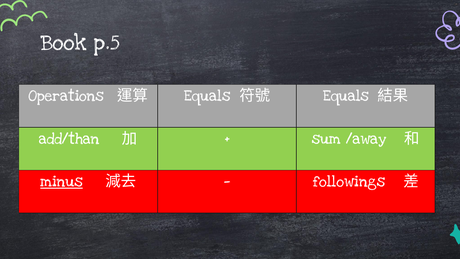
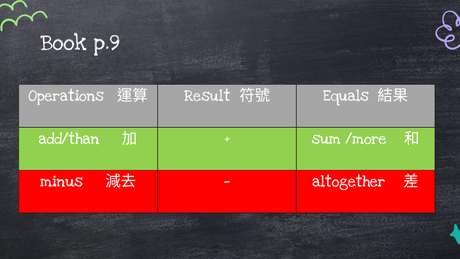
p.5: p.5 -> p.9
Equals at (207, 96): Equals -> Result
/away: /away -> /more
minus underline: present -> none
followings: followings -> altogether
